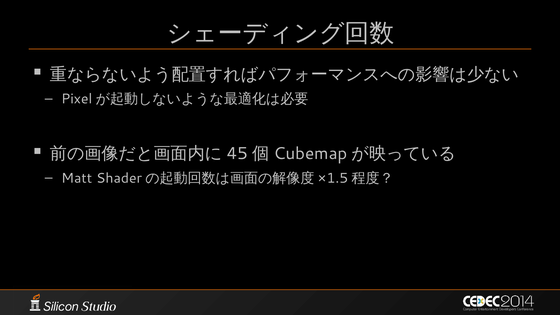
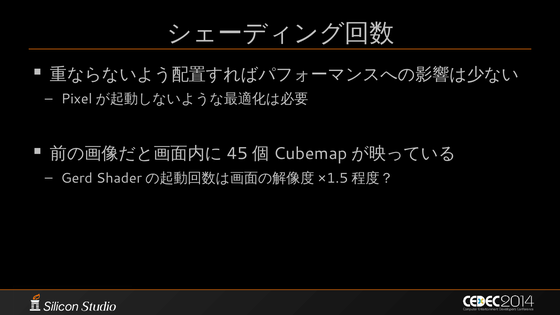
Matt: Matt -> Gerd
